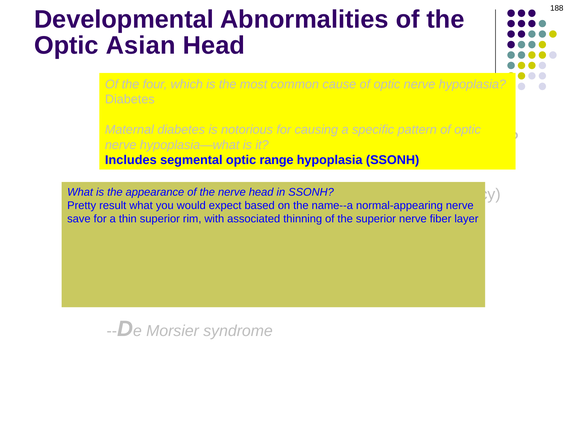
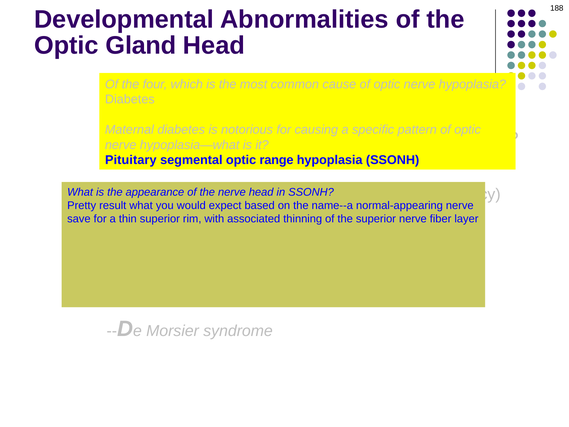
Asian: Asian -> Gland
Includes: Includes -> Pituitary
